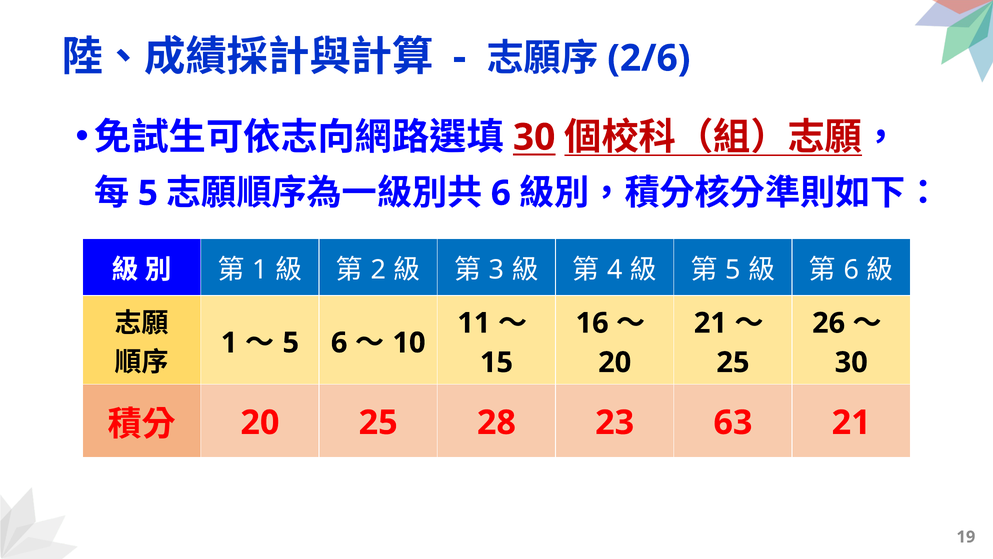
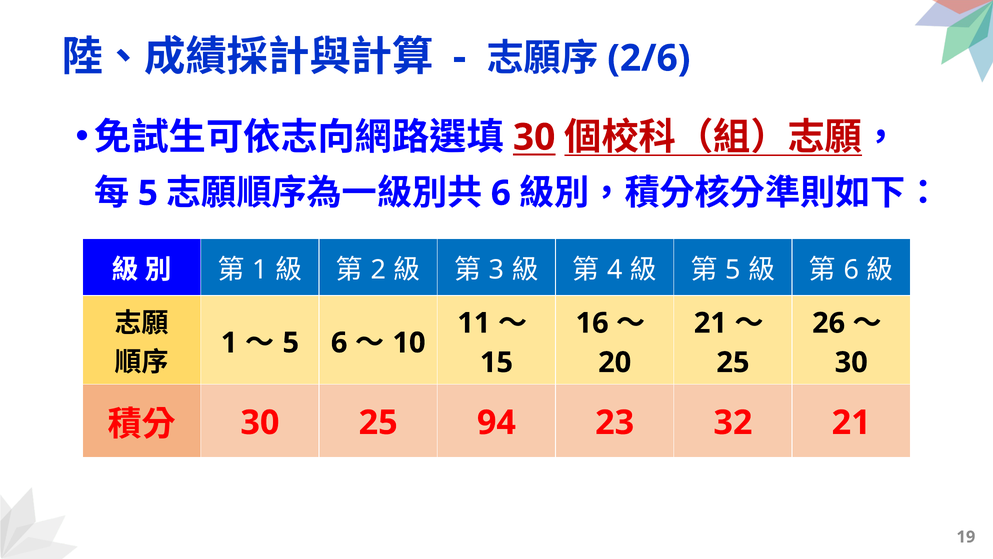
20 at (260, 422): 20 -> 30
28: 28 -> 94
63: 63 -> 32
